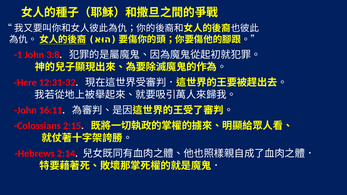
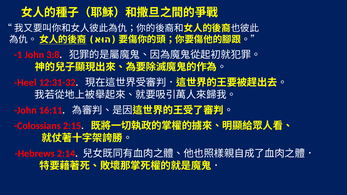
Here: Here -> Heel
